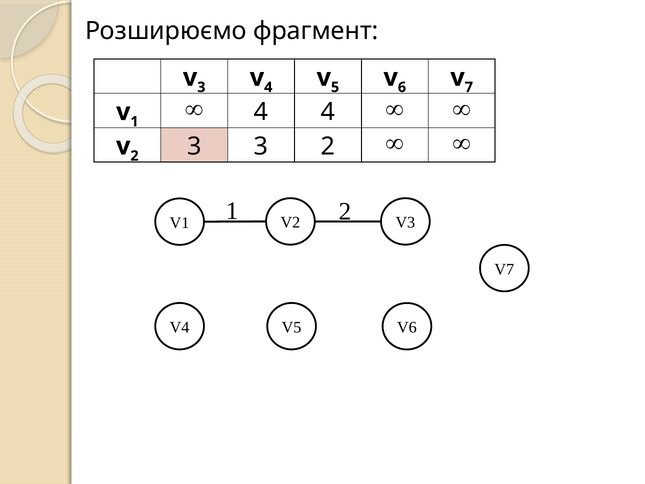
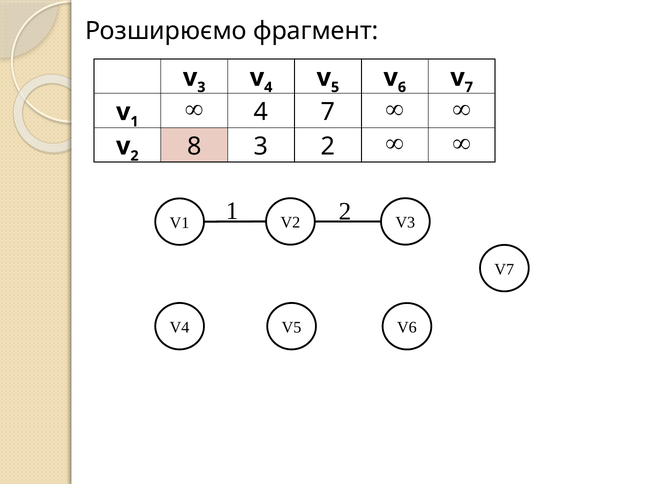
4 4: 4 -> 7
2 3: 3 -> 8
